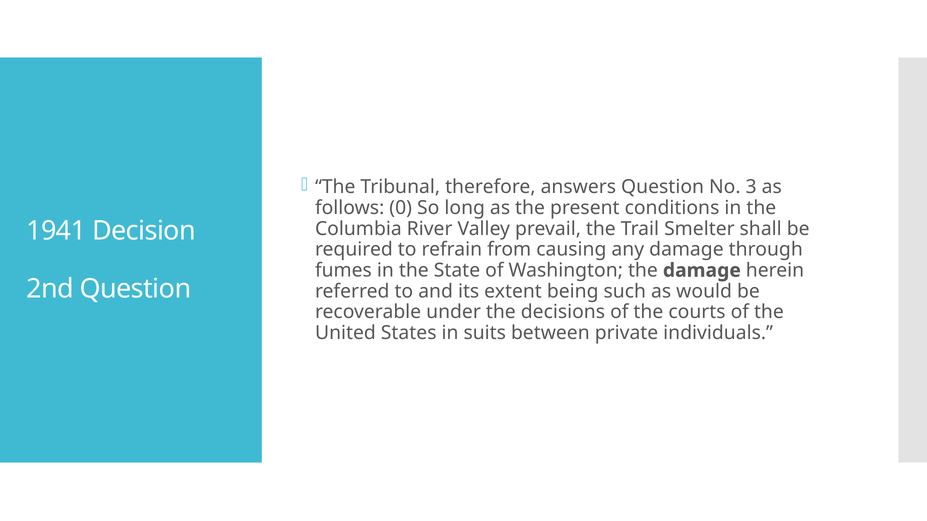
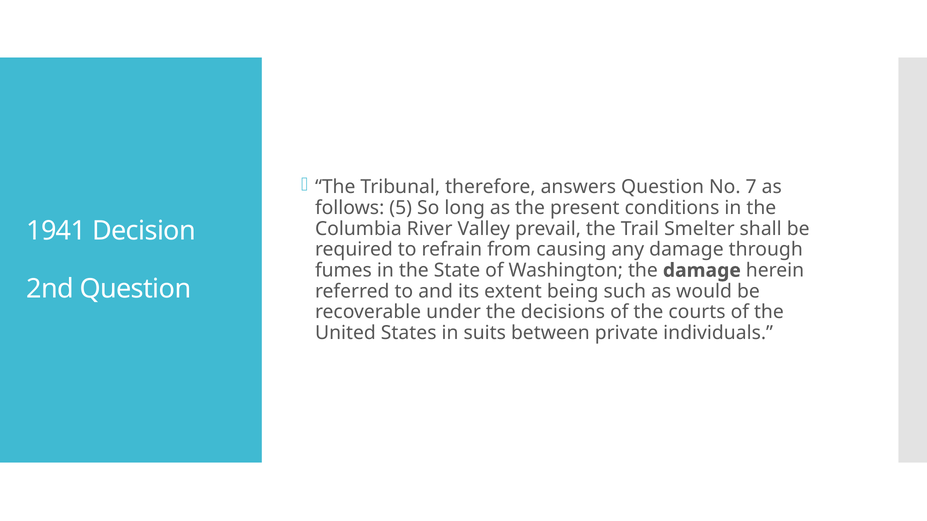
3: 3 -> 7
0: 0 -> 5
